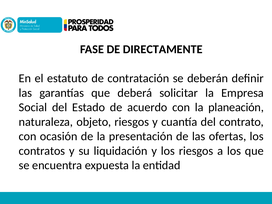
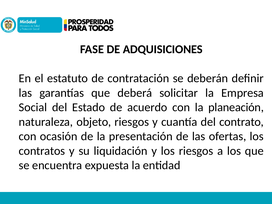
DIRECTAMENTE: DIRECTAMENTE -> ADQUISICIONES
